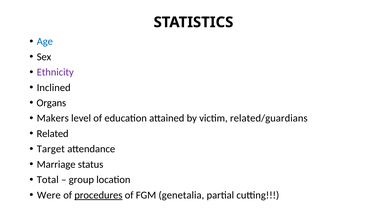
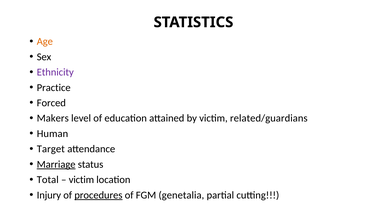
Age colour: blue -> orange
Inclined: Inclined -> Practice
Organs: Organs -> Forced
Related: Related -> Human
Marriage underline: none -> present
group at (81, 180): group -> victim
Were: Were -> Injury
